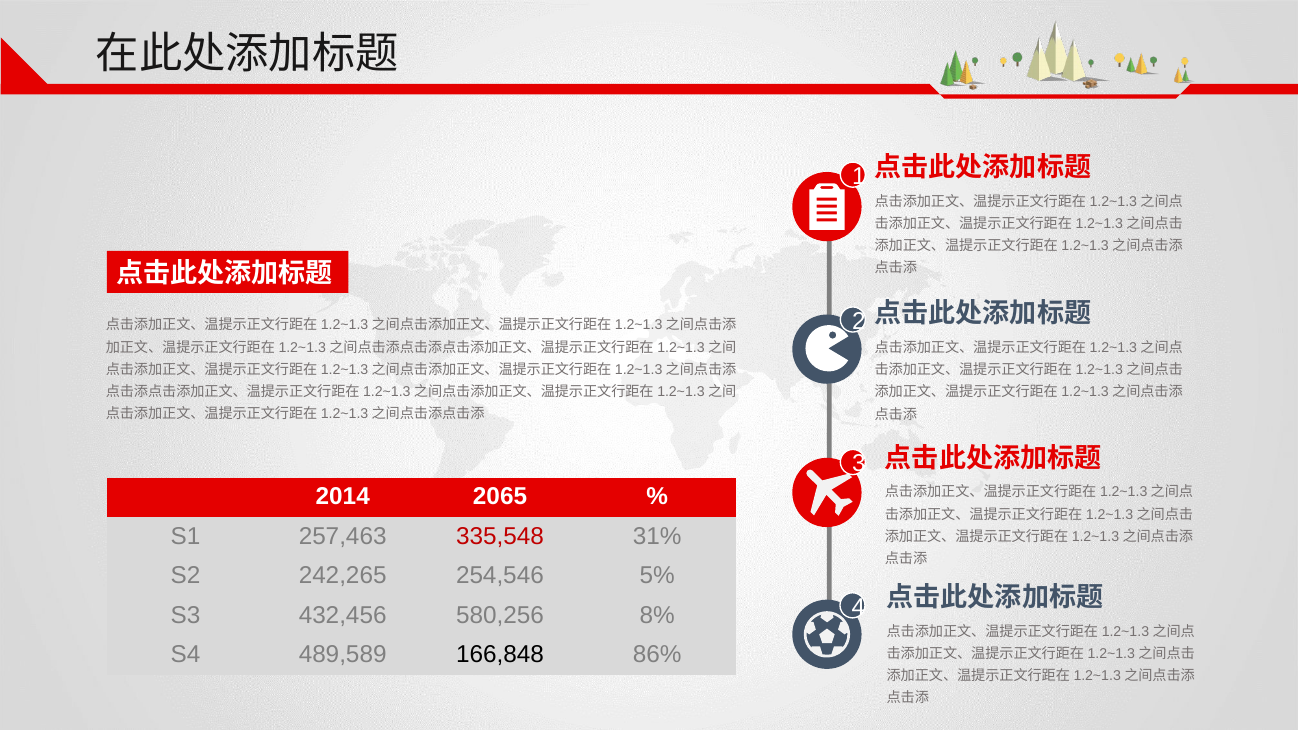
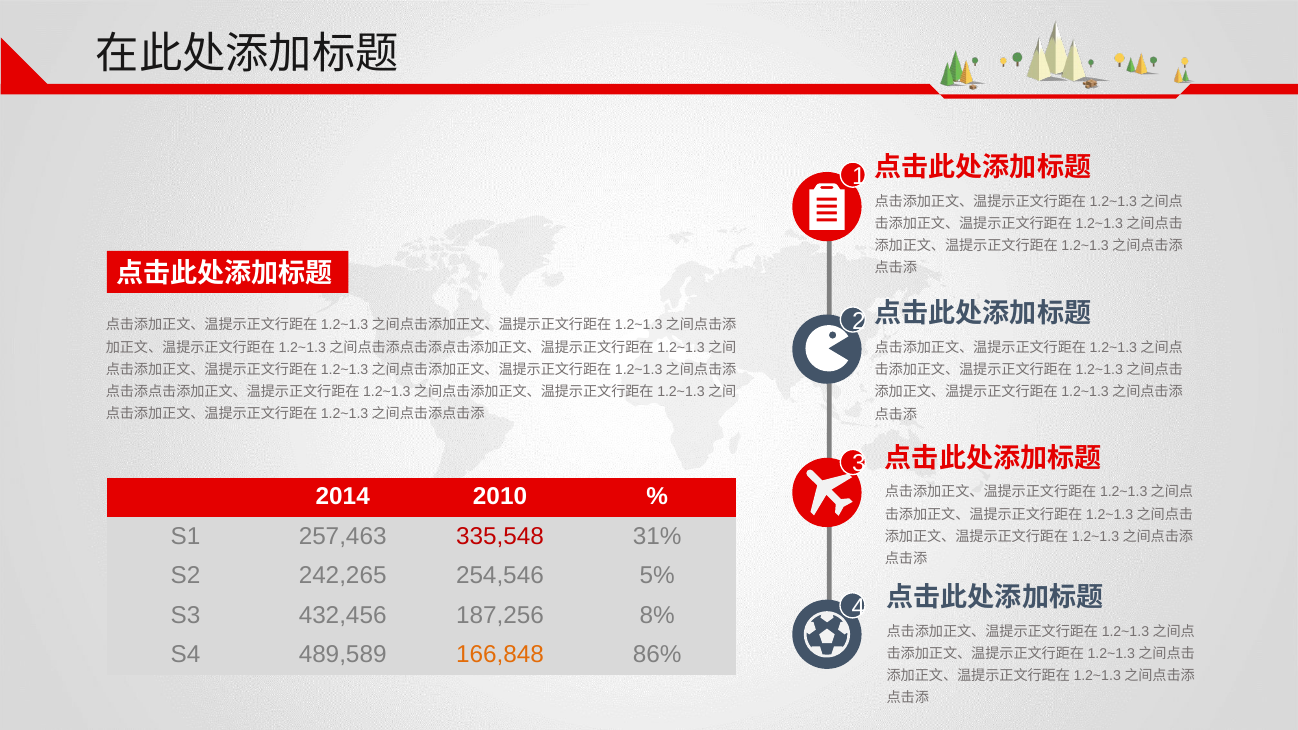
2065: 2065 -> 2010
580,256: 580,256 -> 187,256
166,848 colour: black -> orange
